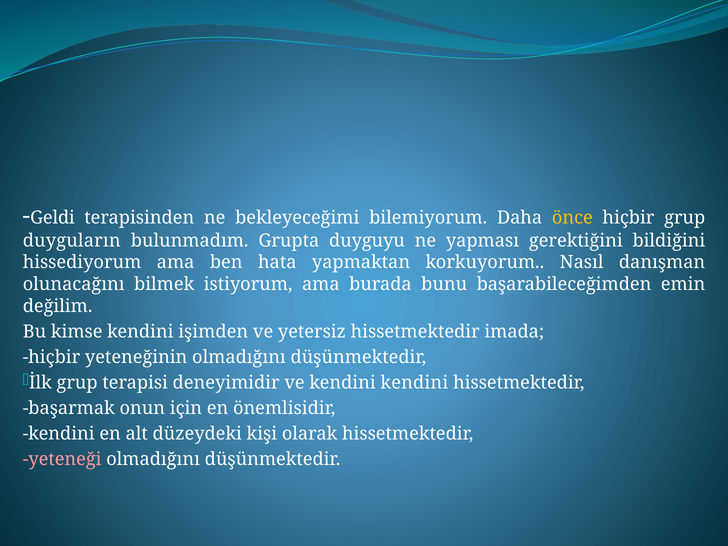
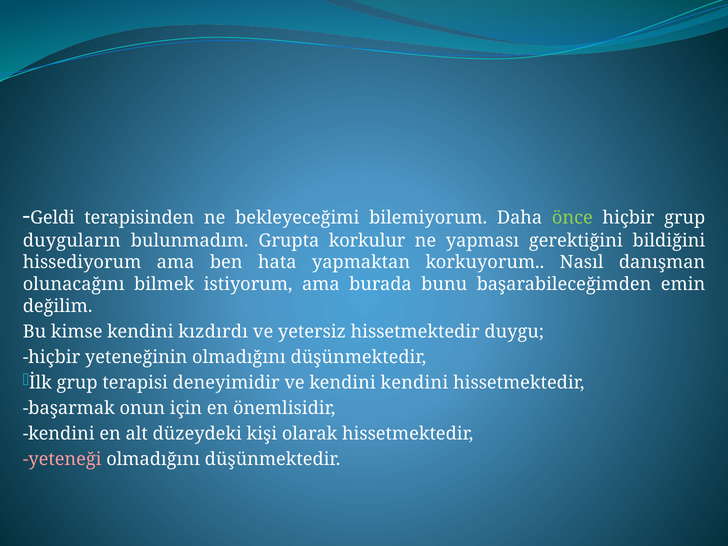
önce colour: yellow -> light green
duyguyu: duyguyu -> korkulur
işimden: işimden -> kızdırdı
imada: imada -> duygu
